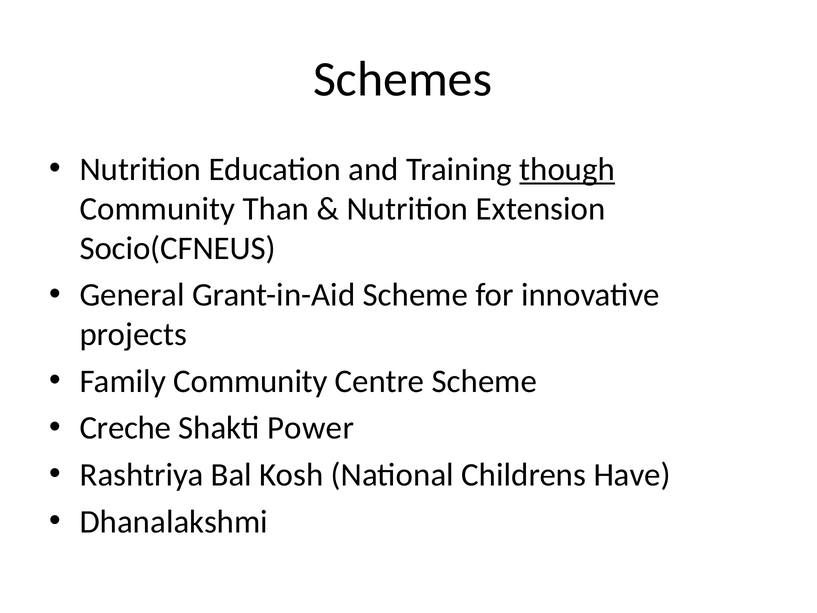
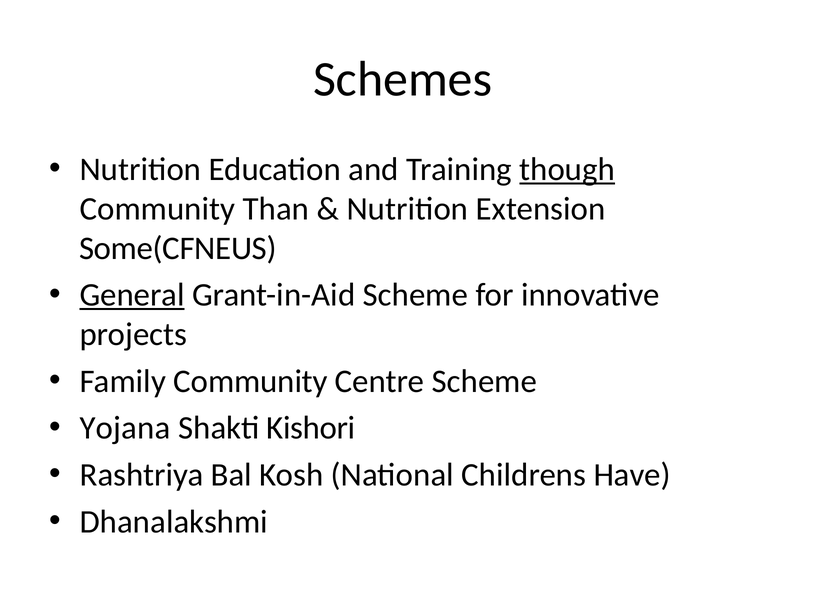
Socio(CFNEUS: Socio(CFNEUS -> Some(CFNEUS
General underline: none -> present
Creche: Creche -> Yojana
Power: Power -> Kishori
